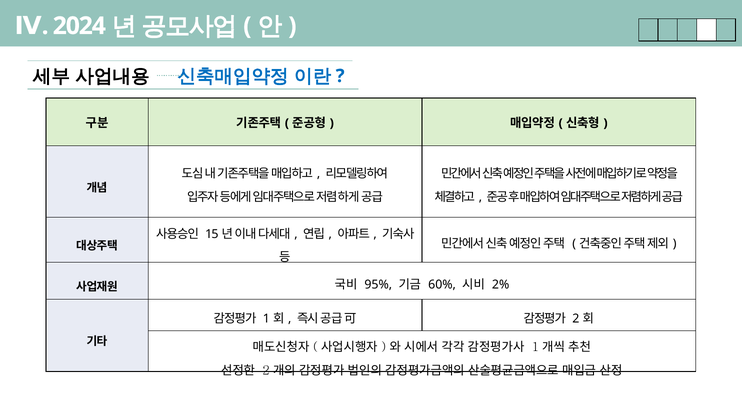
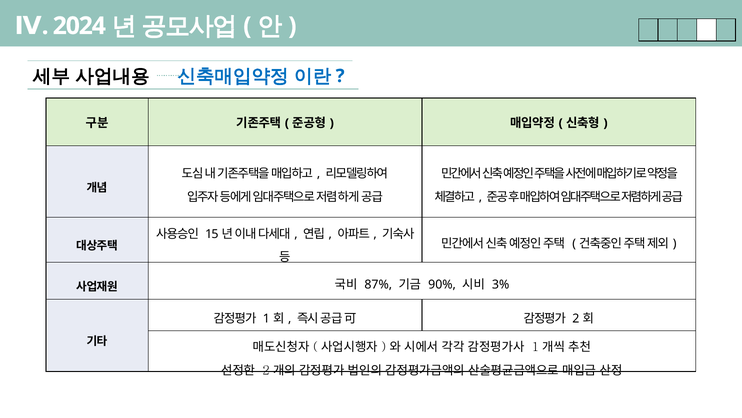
95%: 95% -> 87%
60%: 60% -> 90%
2%: 2% -> 3%
